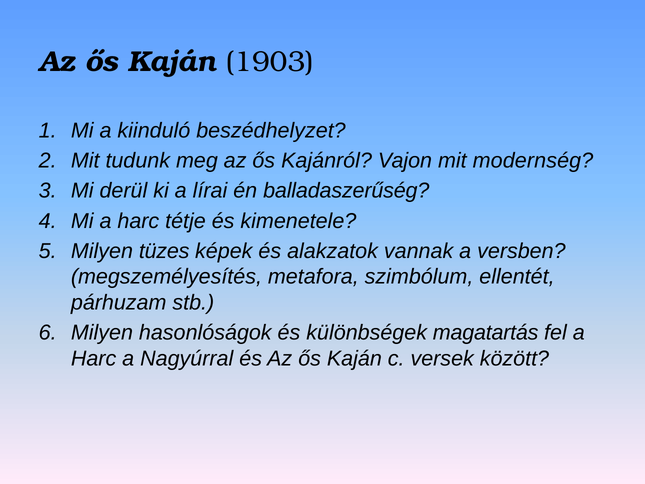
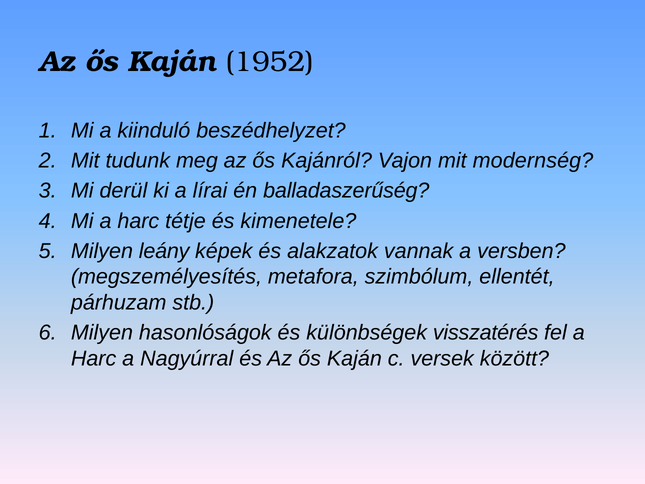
1903: 1903 -> 1952
tüzes: tüzes -> leány
magatartás: magatartás -> visszatérés
